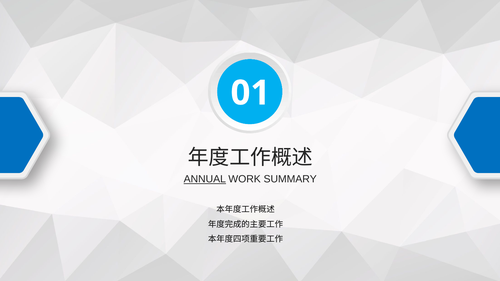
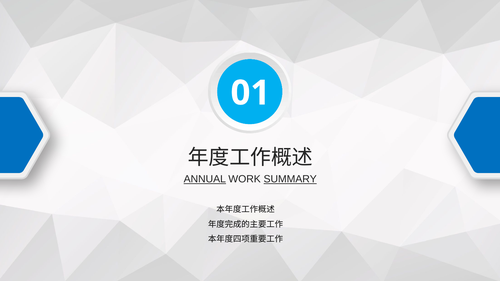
SUMMARY underline: none -> present
